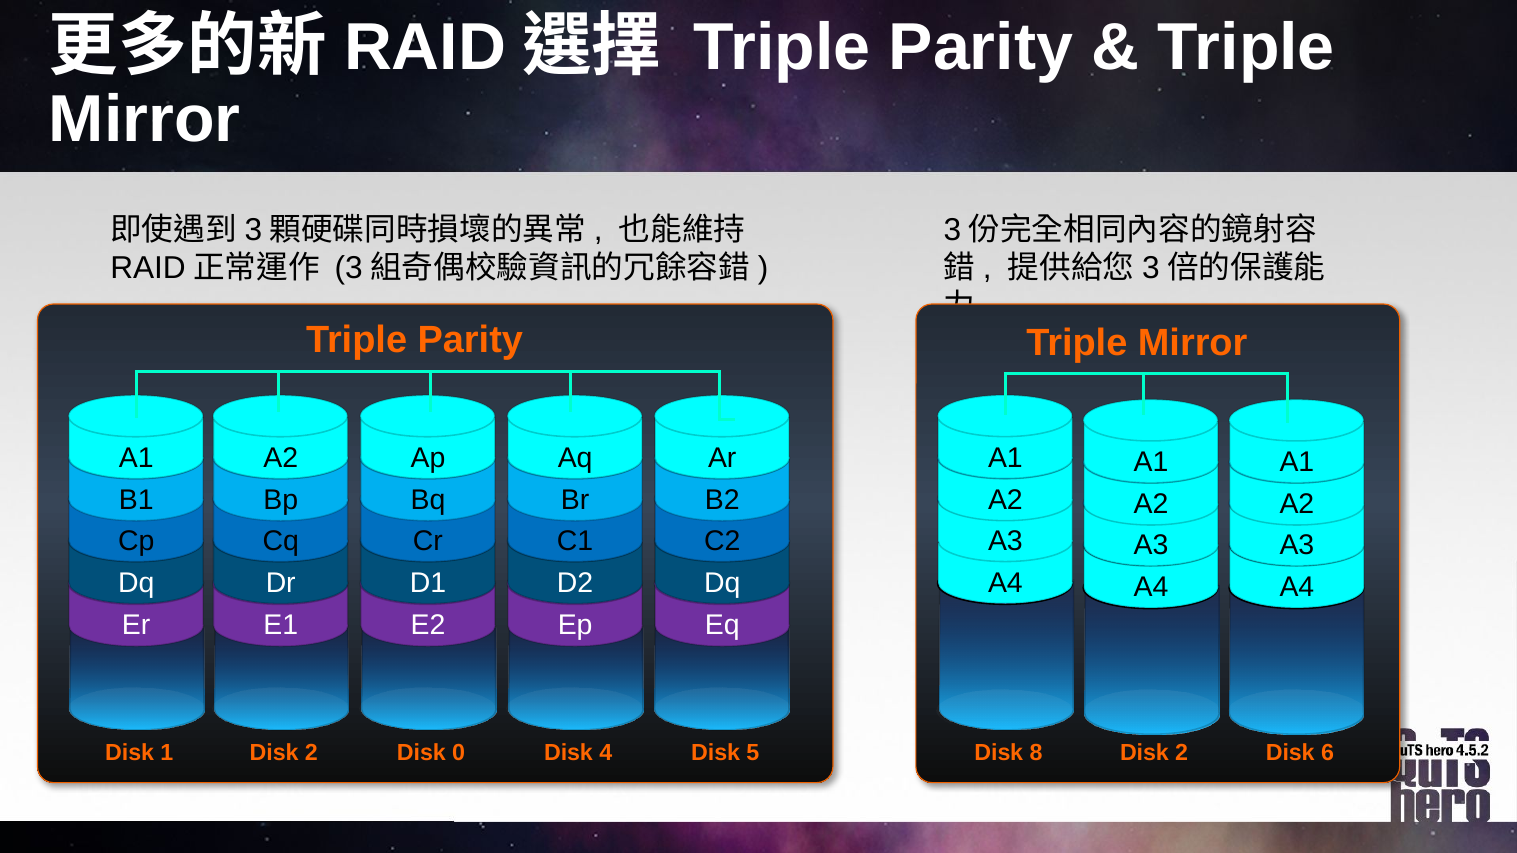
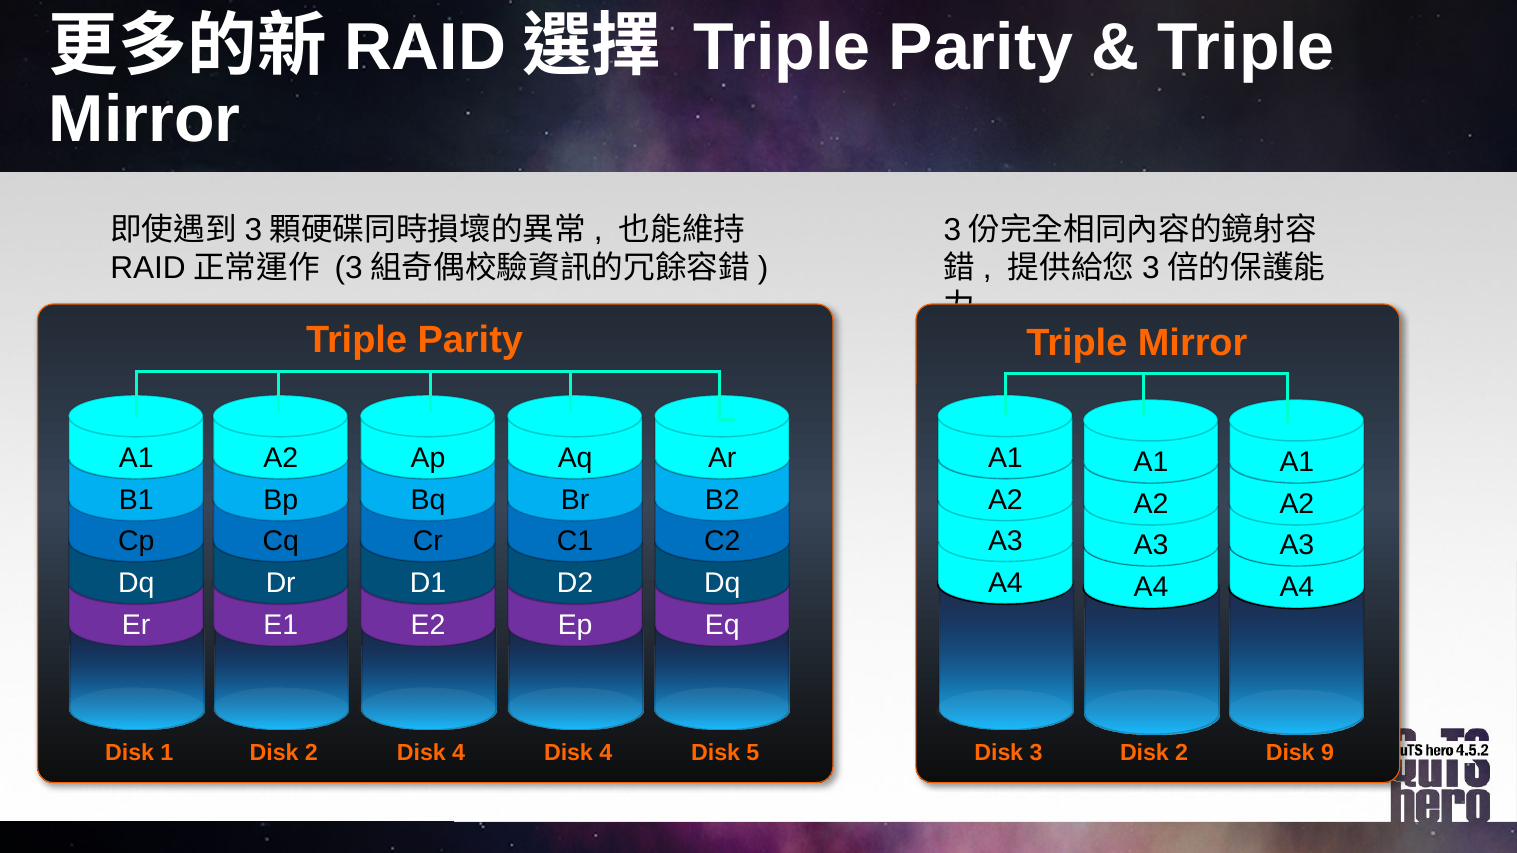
0 at (459, 753): 0 -> 4
8 at (1036, 753): 8 -> 3
6: 6 -> 9
